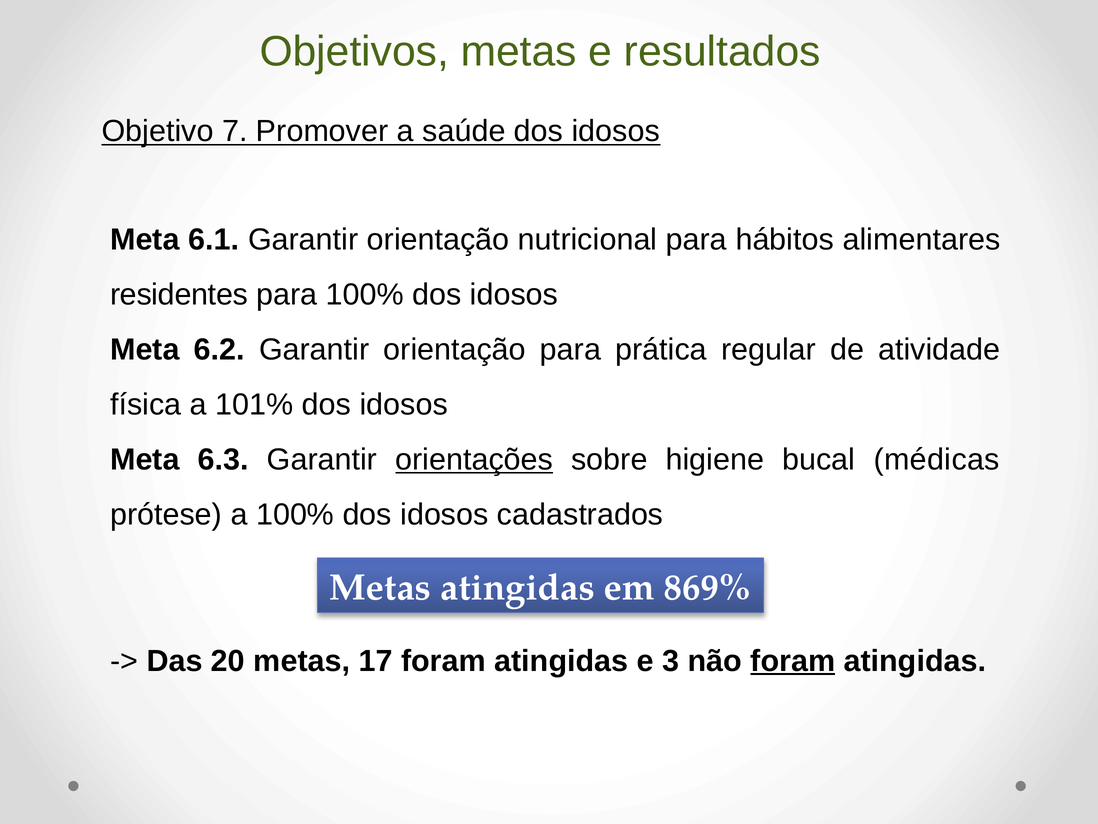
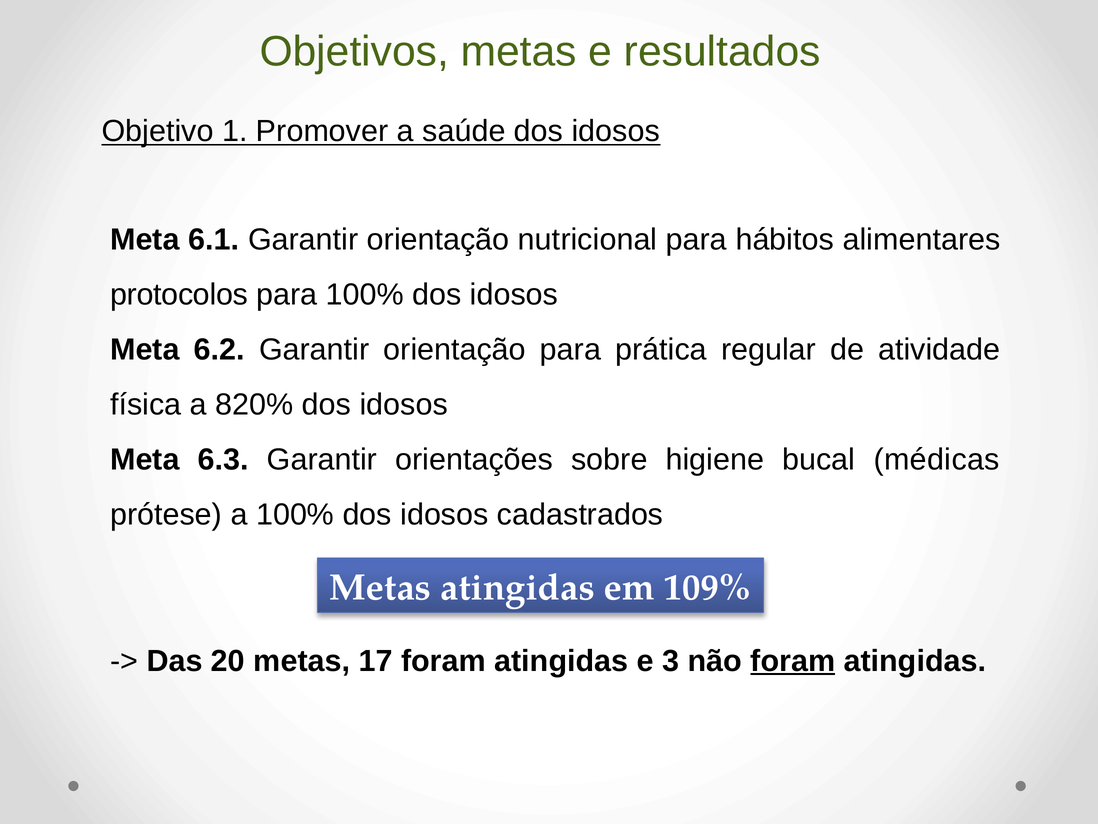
7: 7 -> 1
residentes: residentes -> protocolos
101%: 101% -> 820%
orientações underline: present -> none
869%: 869% -> 109%
